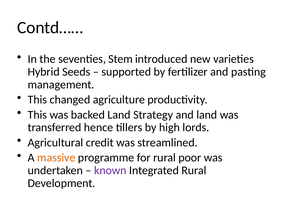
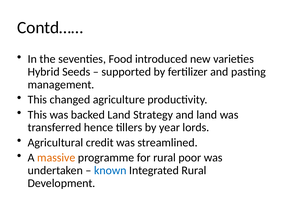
Stem: Stem -> Food
high: high -> year
known colour: purple -> blue
